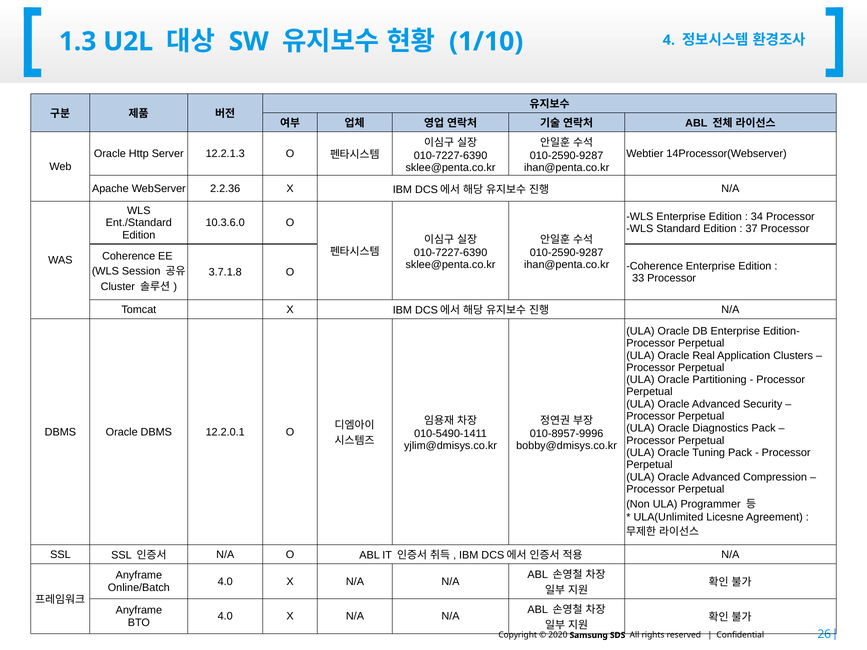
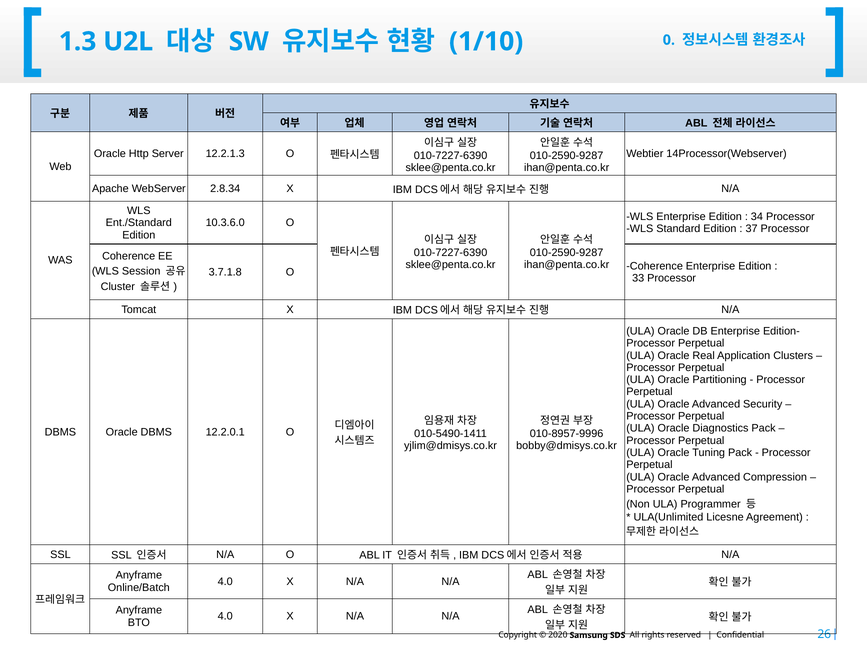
4: 4 -> 0
2.2.36: 2.2.36 -> 2.8.34
